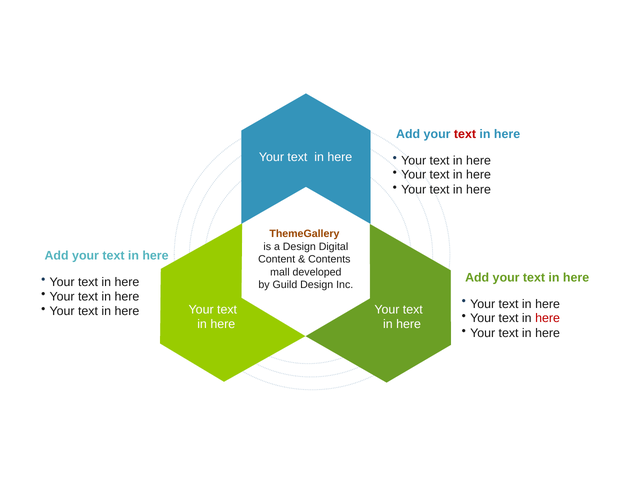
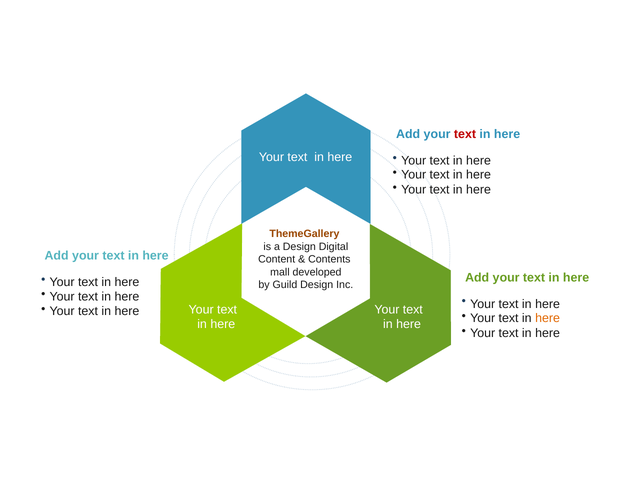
here at (548, 318) colour: red -> orange
